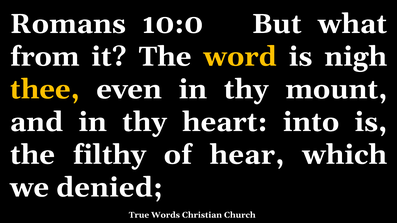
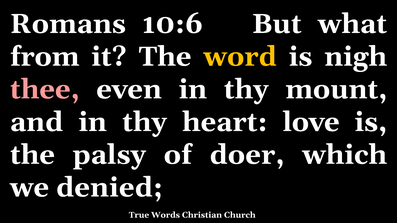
10:0: 10:0 -> 10:6
thee colour: yellow -> pink
into: into -> love
filthy: filthy -> palsy
hear: hear -> doer
